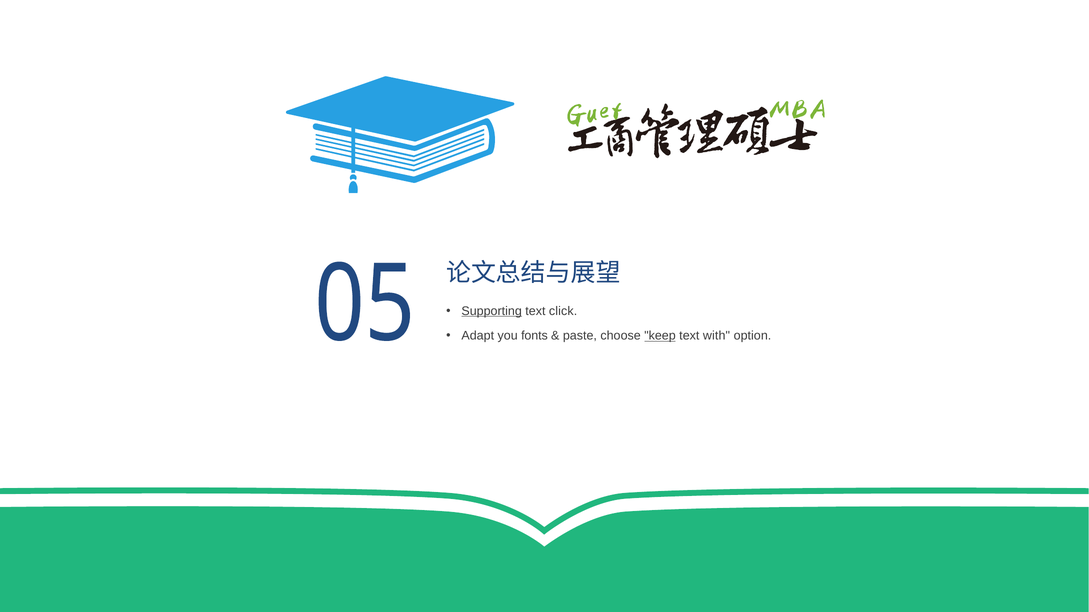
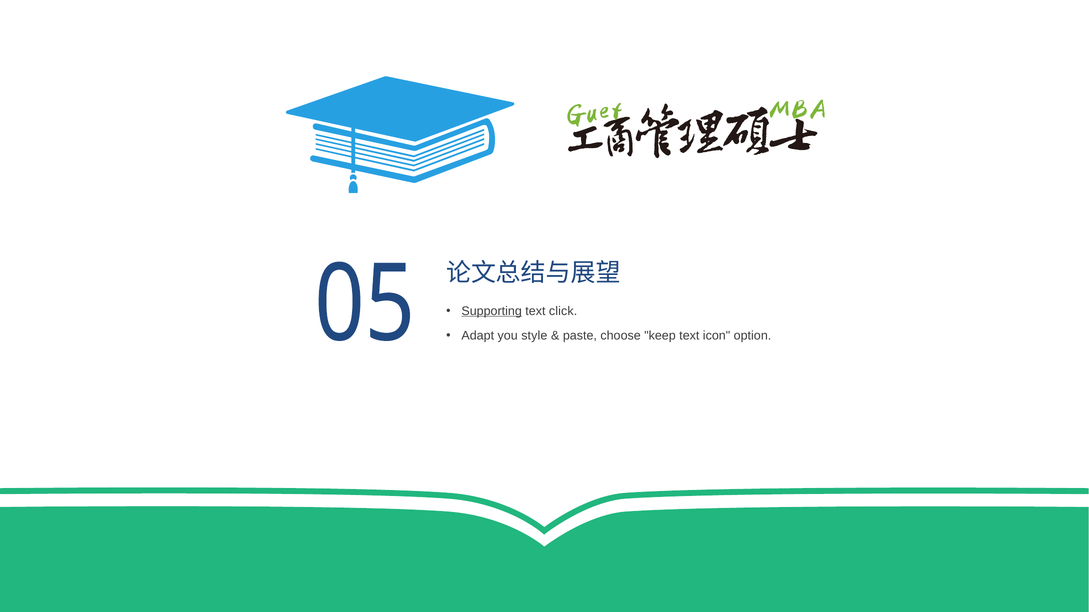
fonts: fonts -> style
keep underline: present -> none
with: with -> icon
